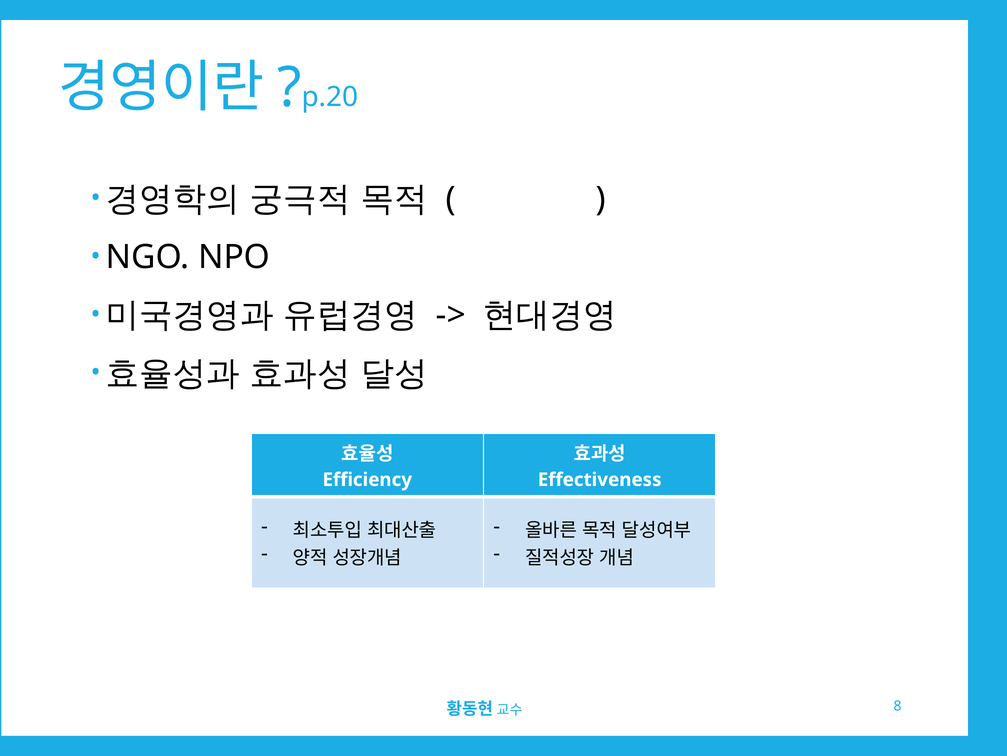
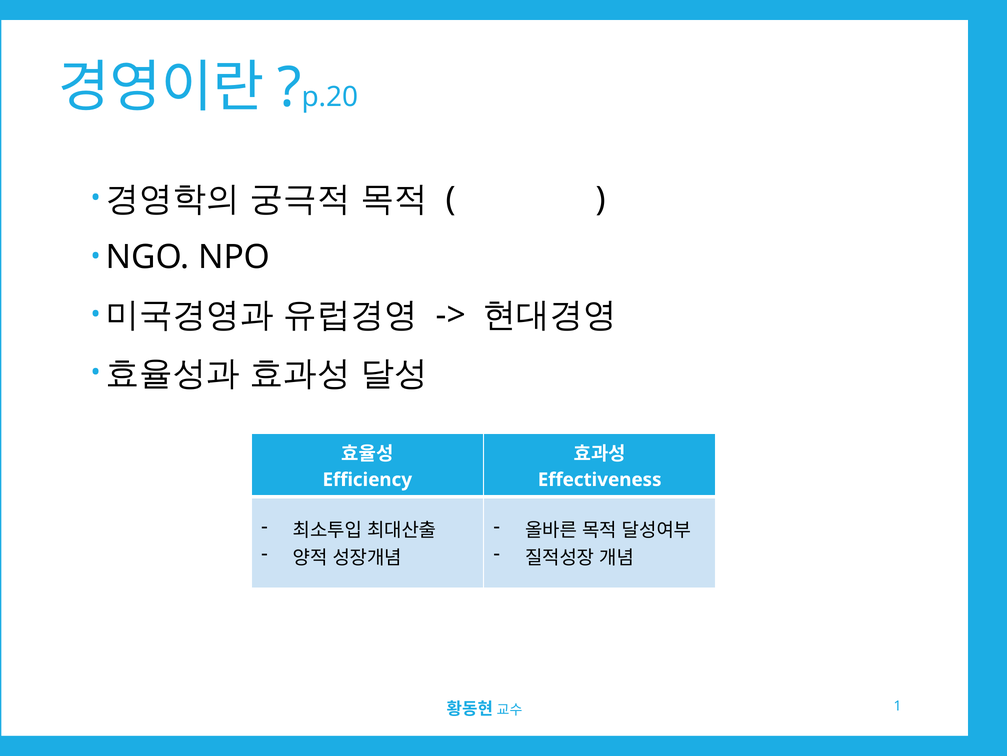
8: 8 -> 1
